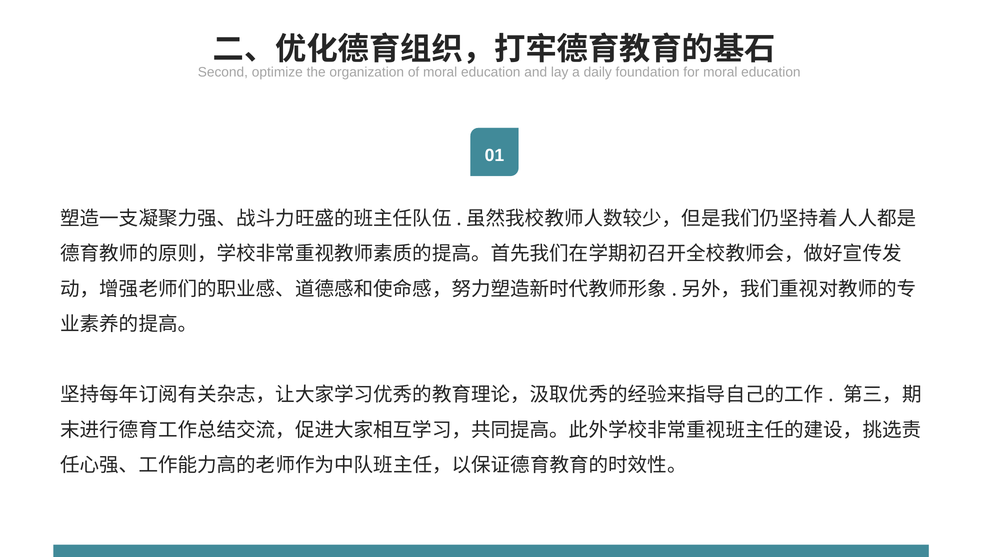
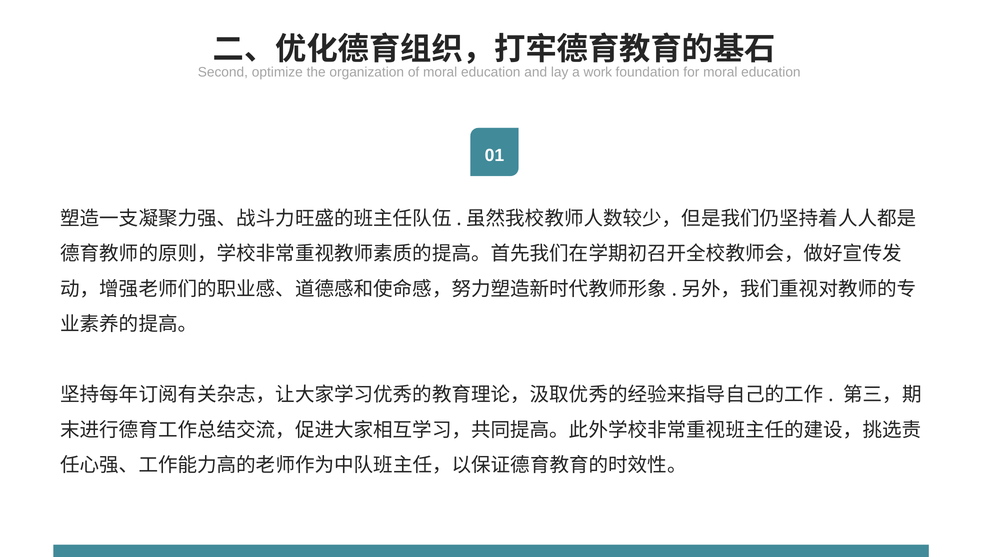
daily: daily -> work
